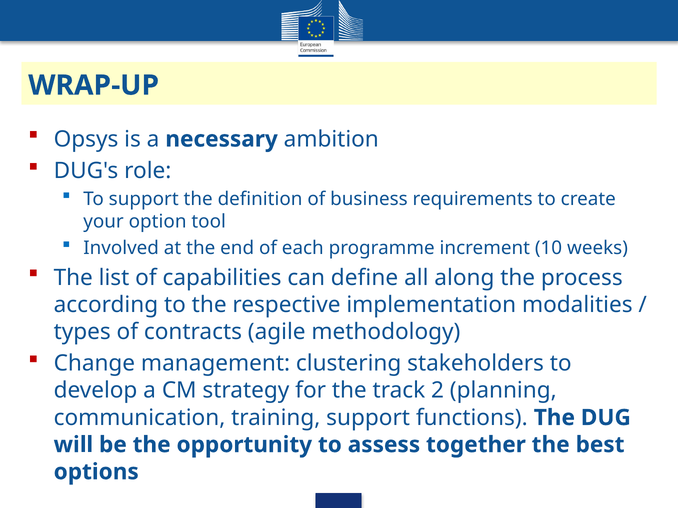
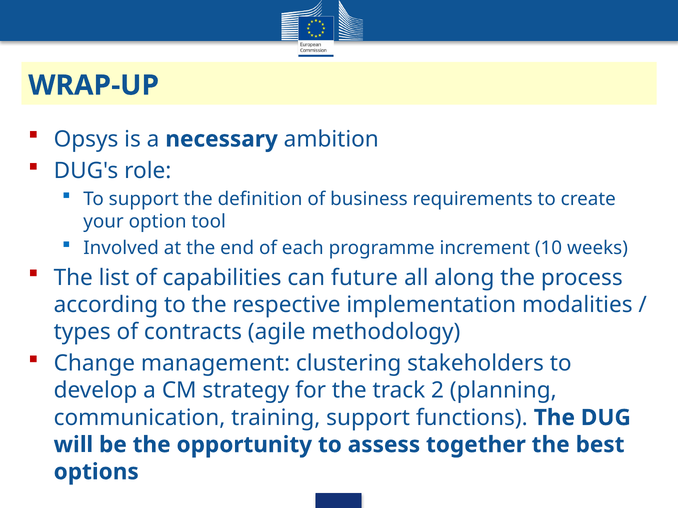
define: define -> future
